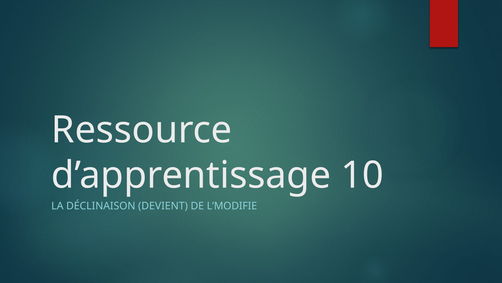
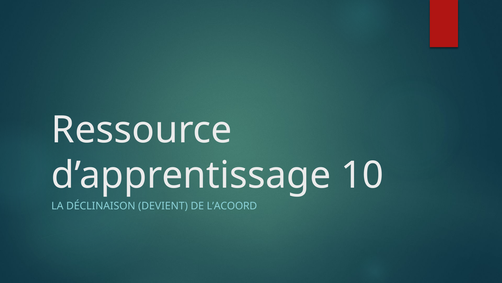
L’MODIFIE: L’MODIFIE -> L’ACOORD
